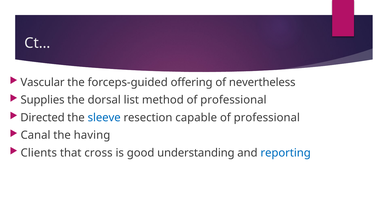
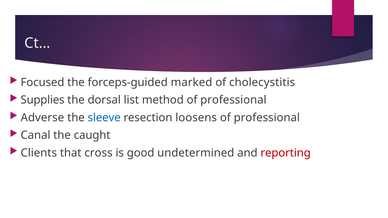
Vascular: Vascular -> Focused
offering: offering -> marked
nevertheless: nevertheless -> cholecystitis
Directed: Directed -> Adverse
capable: capable -> loosens
having: having -> caught
understanding: understanding -> undetermined
reporting colour: blue -> red
